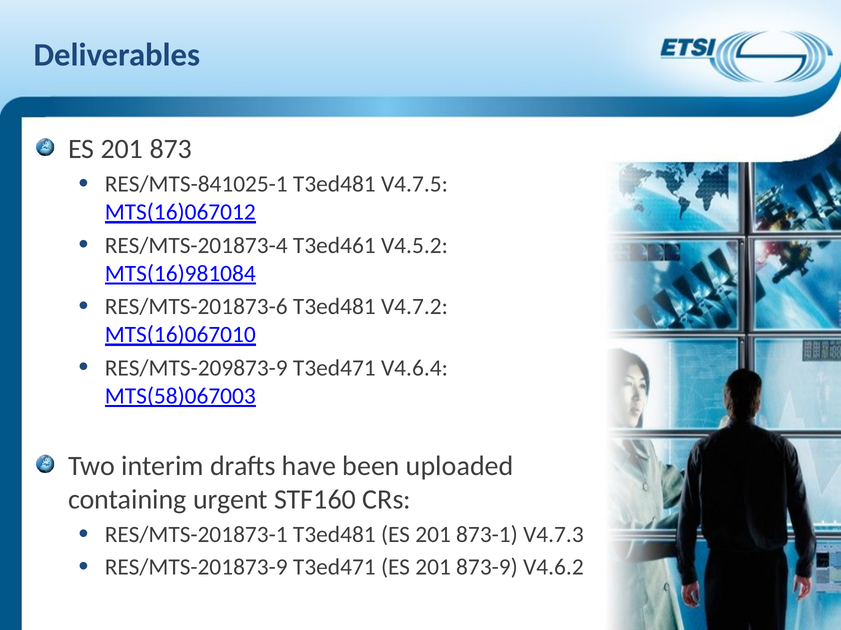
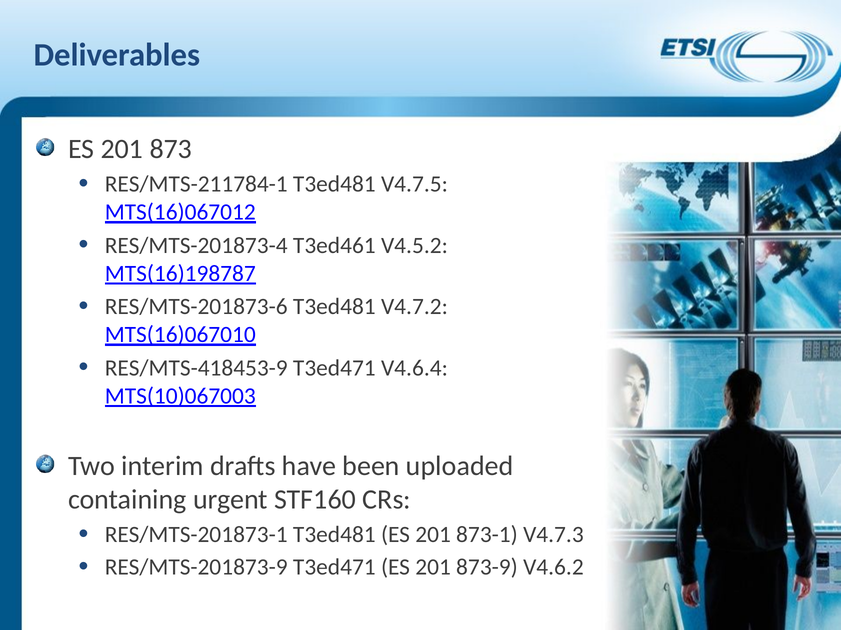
RES/MTS-841025-1: RES/MTS-841025-1 -> RES/MTS-211784-1
MTS(16)981084: MTS(16)981084 -> MTS(16)198787
RES/MTS-209873-9: RES/MTS-209873-9 -> RES/MTS-418453-9
MTS(58)067003: MTS(58)067003 -> MTS(10)067003
